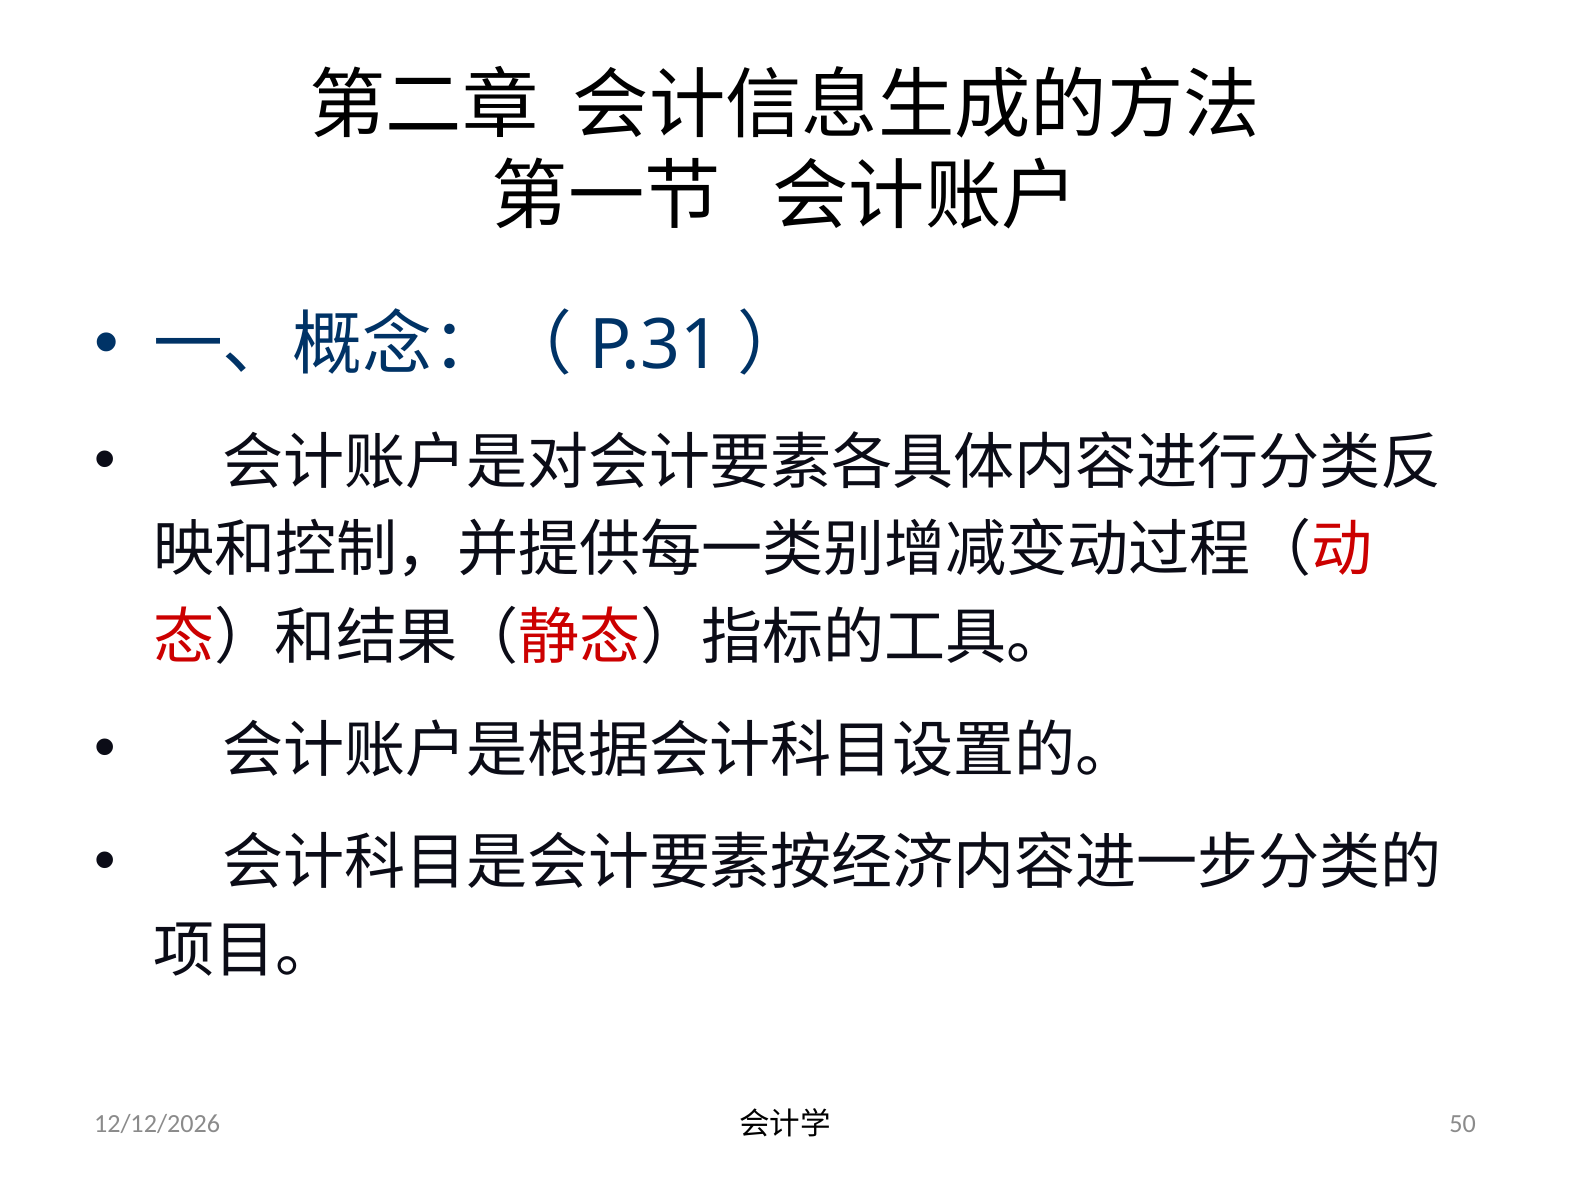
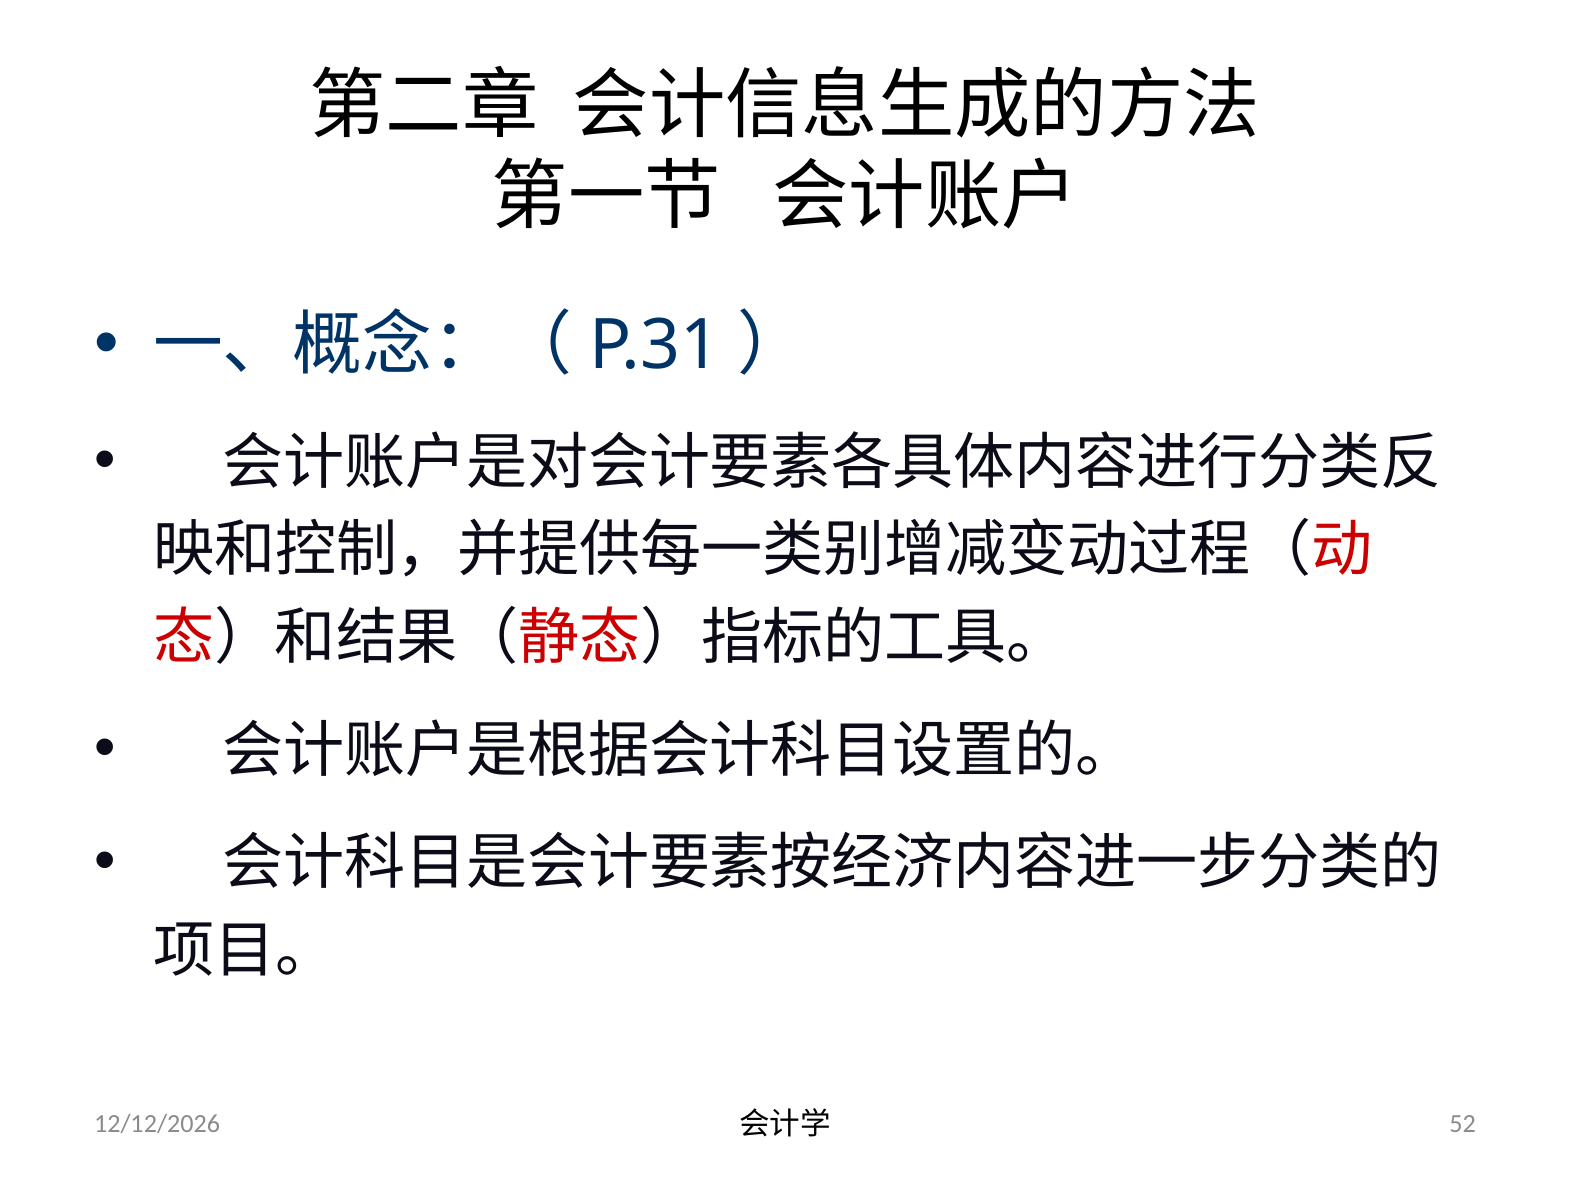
50: 50 -> 52
